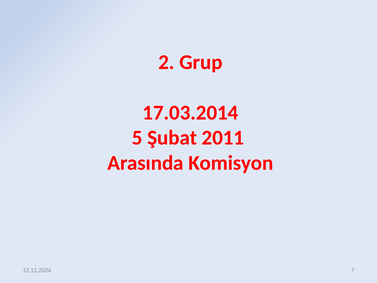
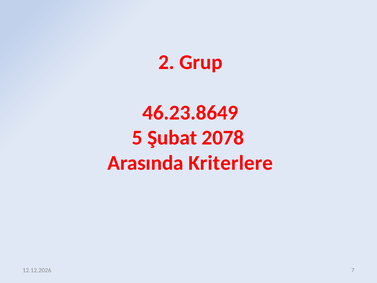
17.03.2014: 17.03.2014 -> 46.23.8649
2011: 2011 -> 2078
Komisyon: Komisyon -> Kriterlere
